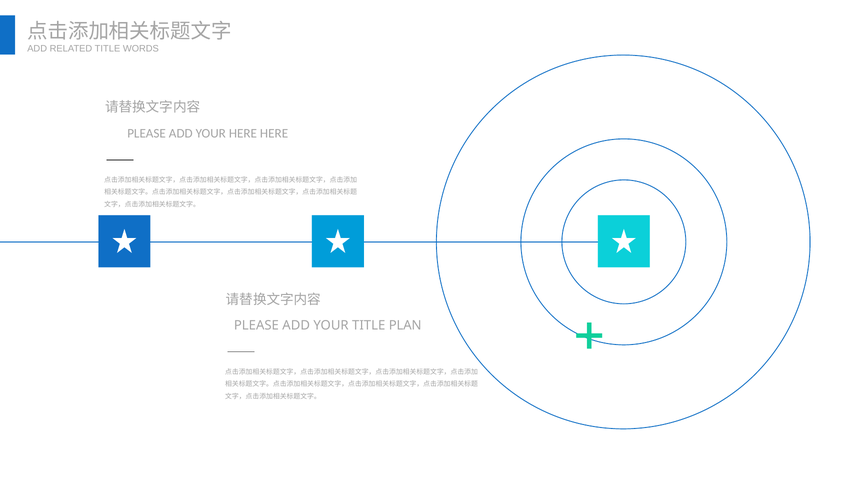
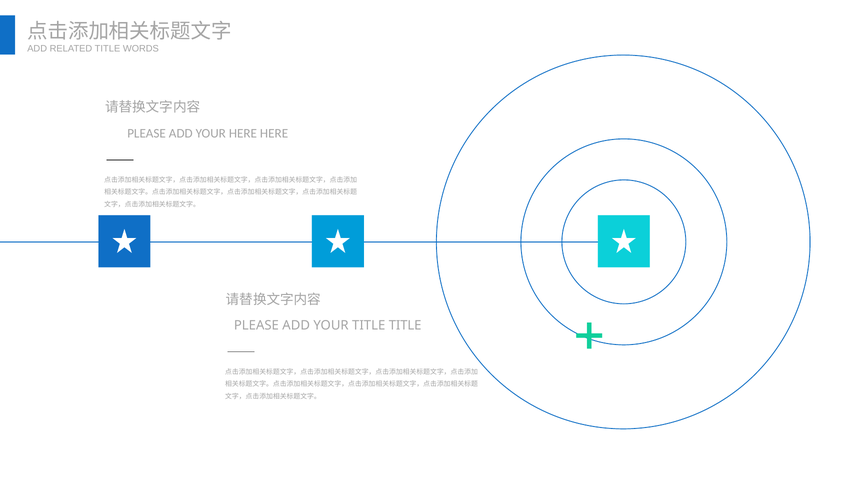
TITLE PLAN: PLAN -> TITLE
